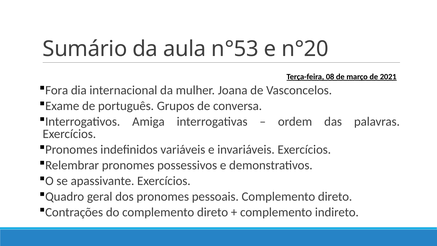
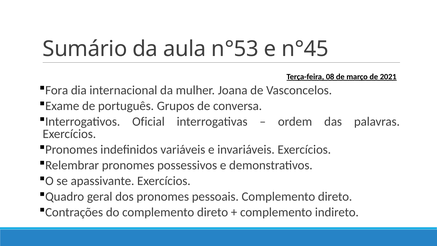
n°20: n°20 -> n°45
Amiga: Amiga -> Oficial
